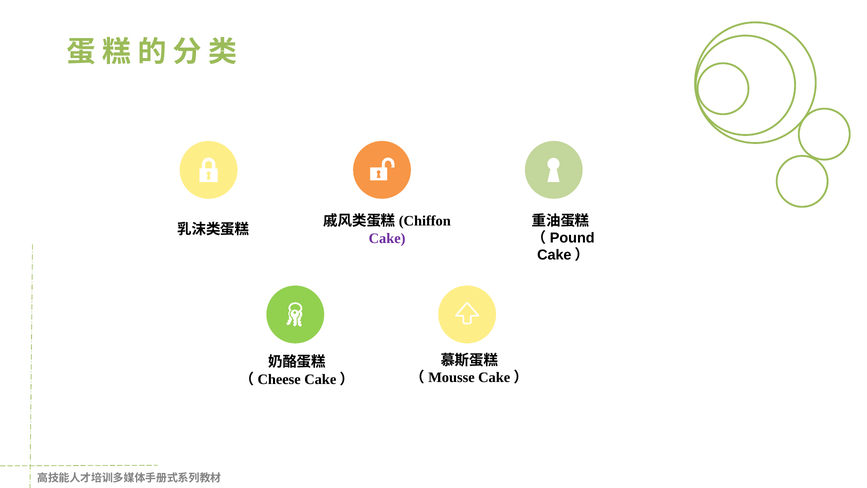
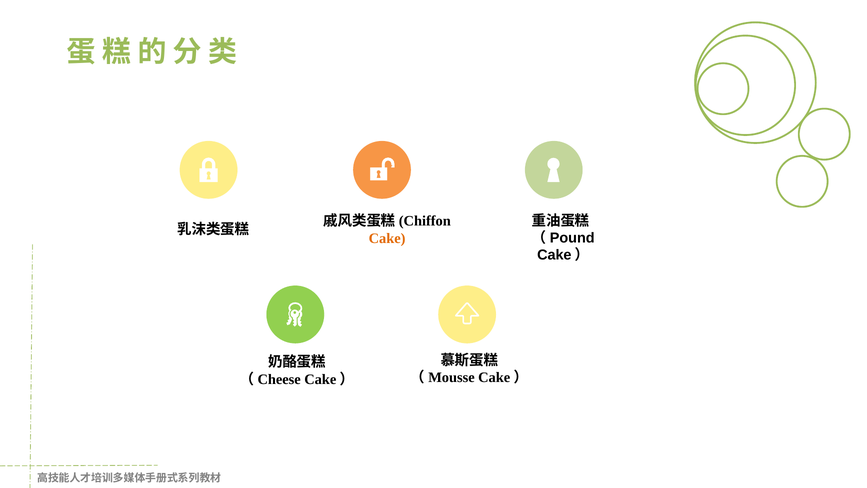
Cake colour: purple -> orange
